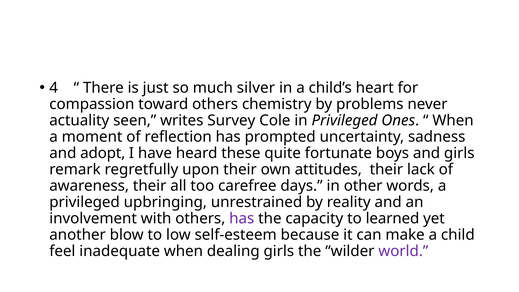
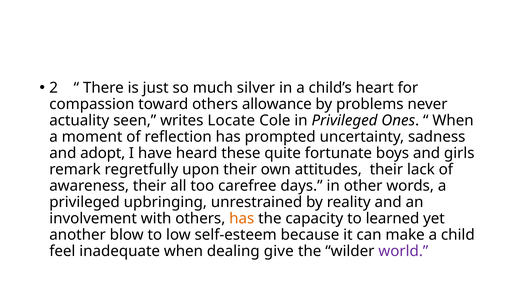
4: 4 -> 2
chemistry: chemistry -> allowance
Survey: Survey -> Locate
has at (242, 219) colour: purple -> orange
dealing girls: girls -> give
